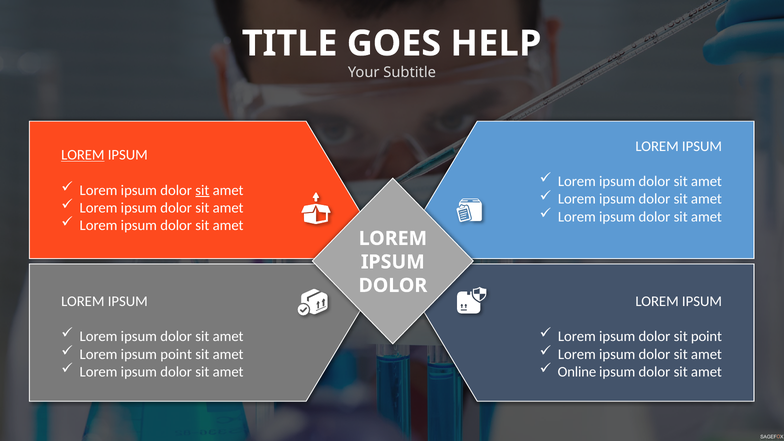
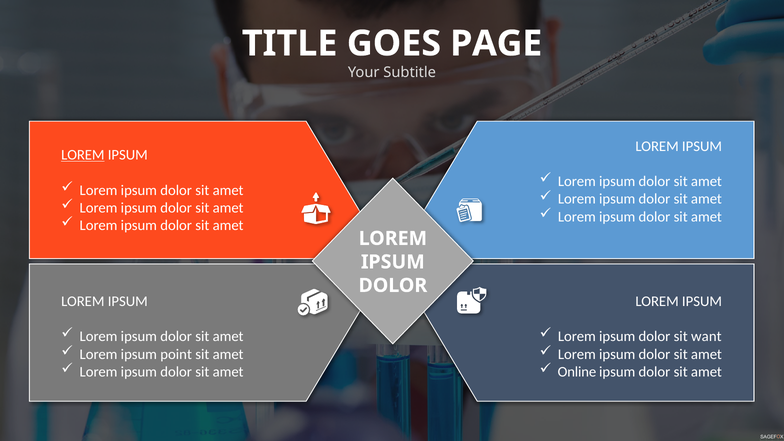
HELP: HELP -> PAGE
sit at (202, 190) underline: present -> none
sit point: point -> want
